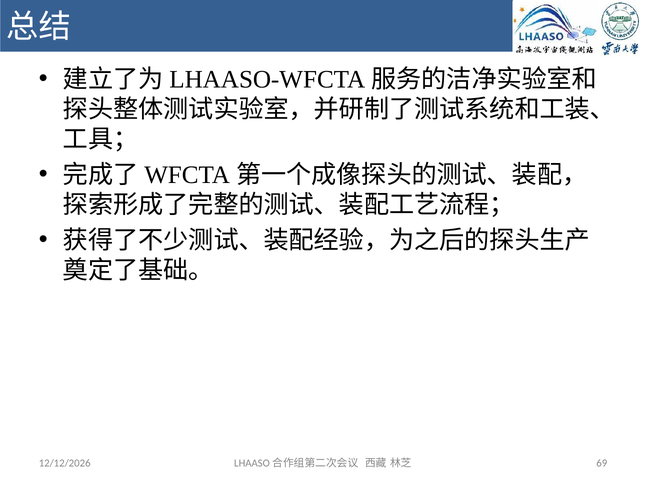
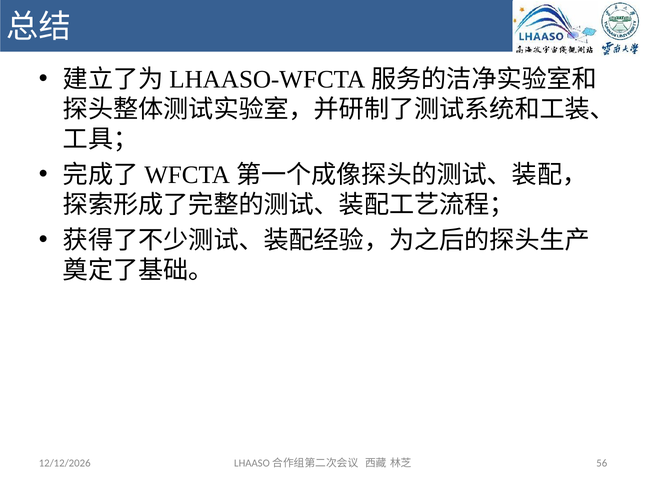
69: 69 -> 56
